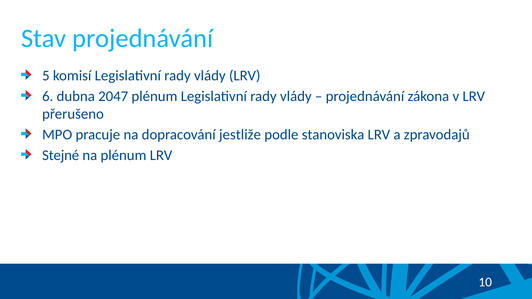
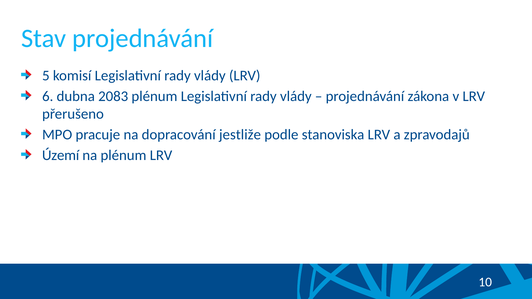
2047: 2047 -> 2083
Stejné: Stejné -> Území
